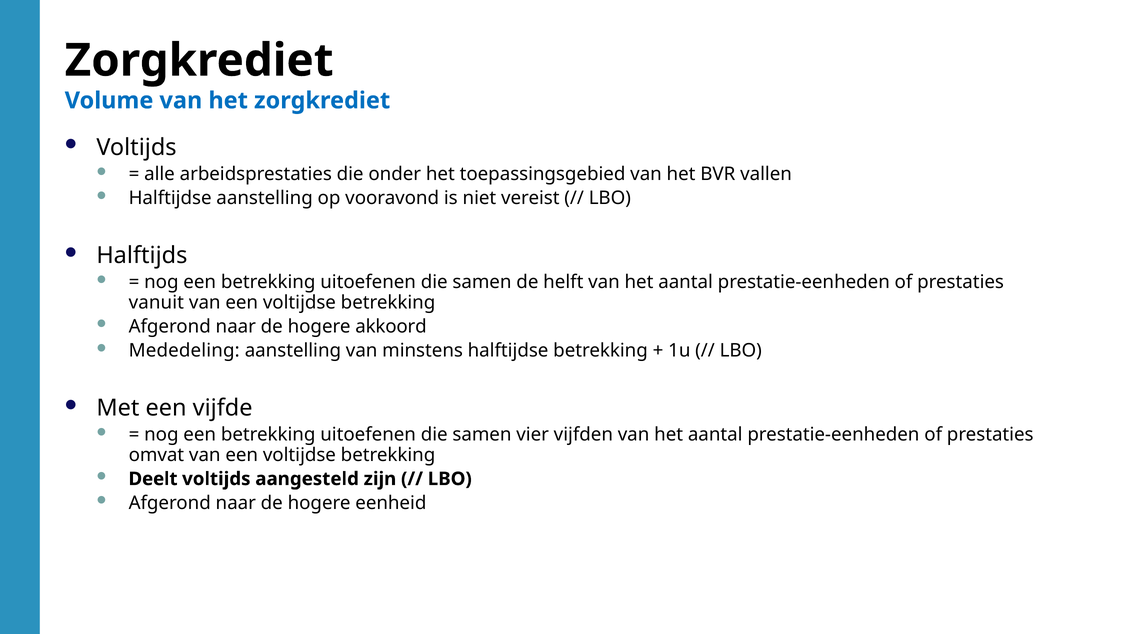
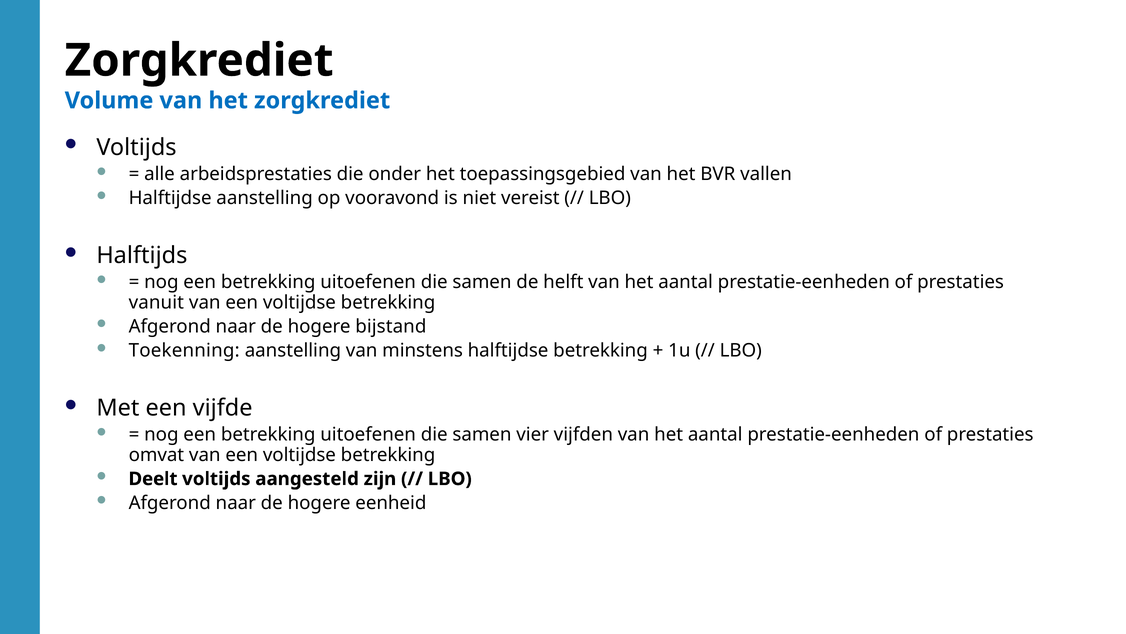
akkoord: akkoord -> bijstand
Mededeling: Mededeling -> Toekenning
